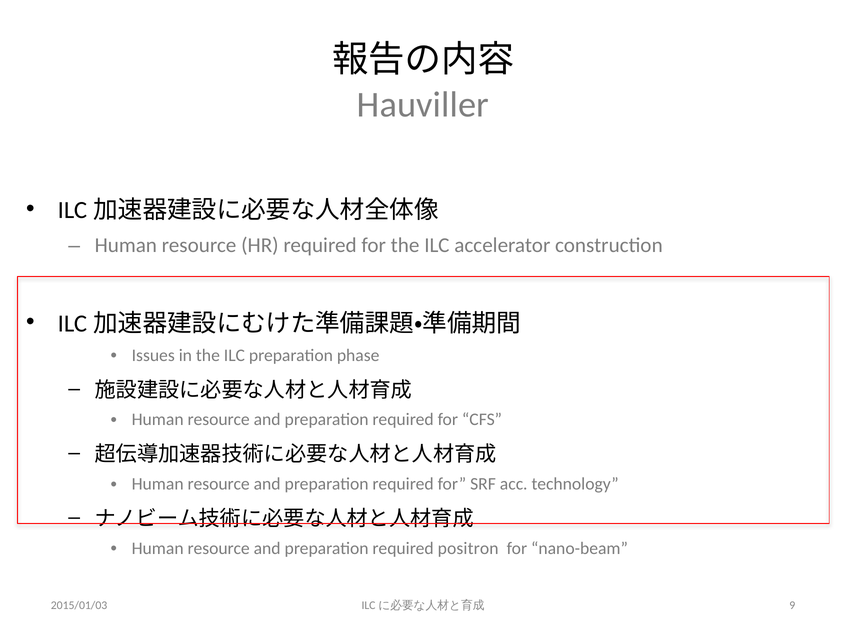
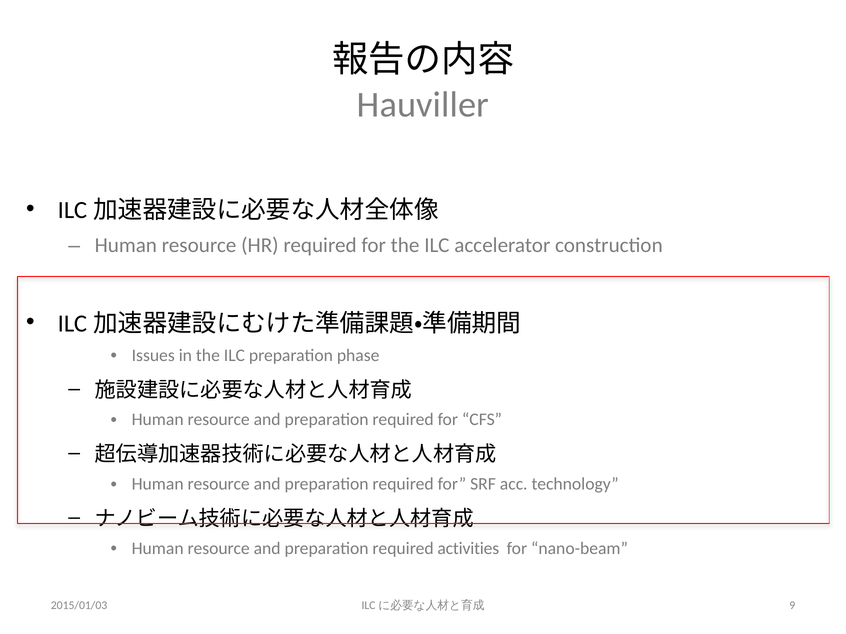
positron: positron -> activities
